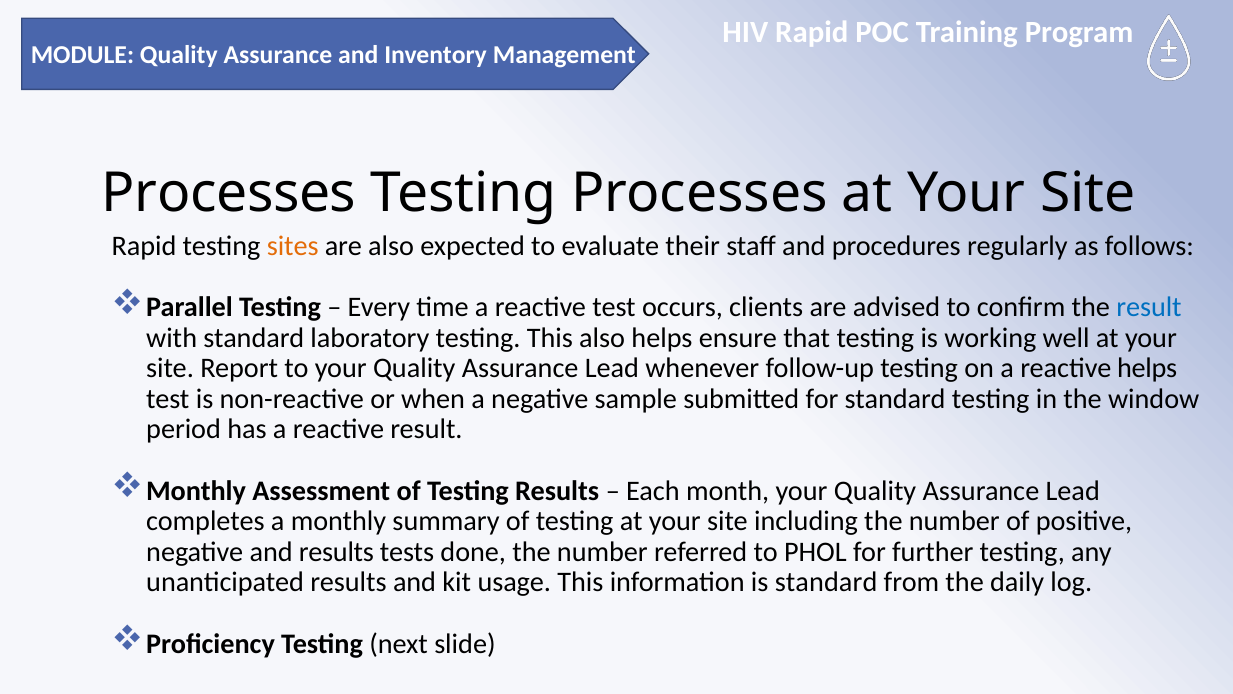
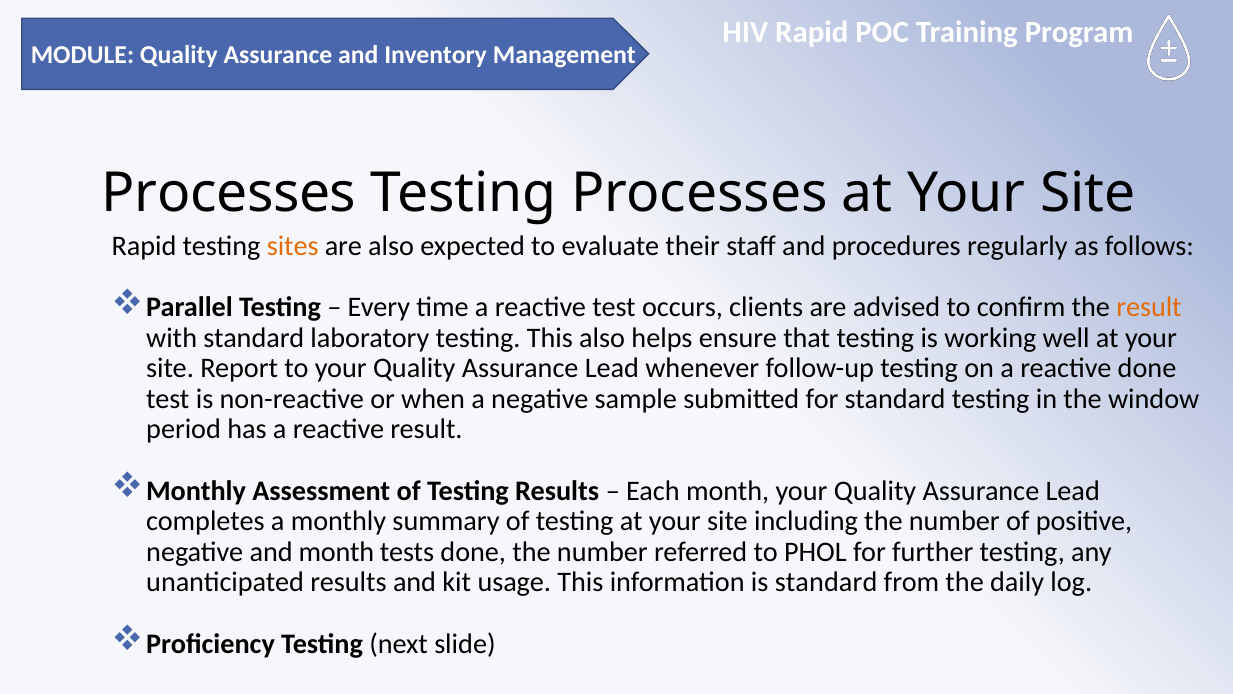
result at (1149, 307) colour: blue -> orange
reactive helps: helps -> done
and results: results -> month
